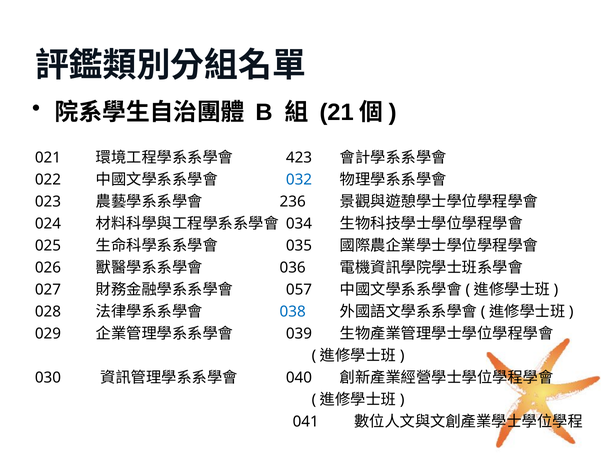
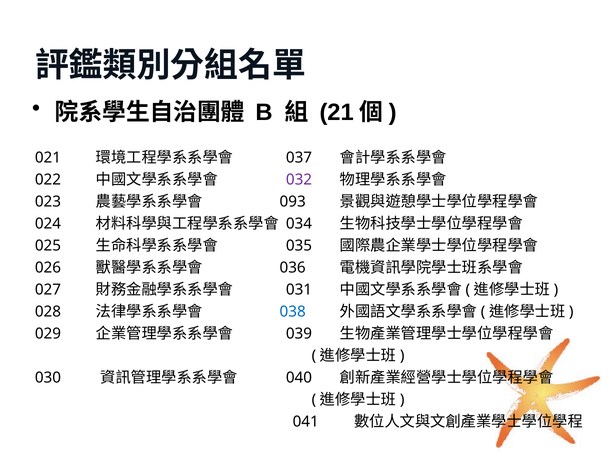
423: 423 -> 037
032 colour: blue -> purple
236: 236 -> 093
057: 057 -> 031
